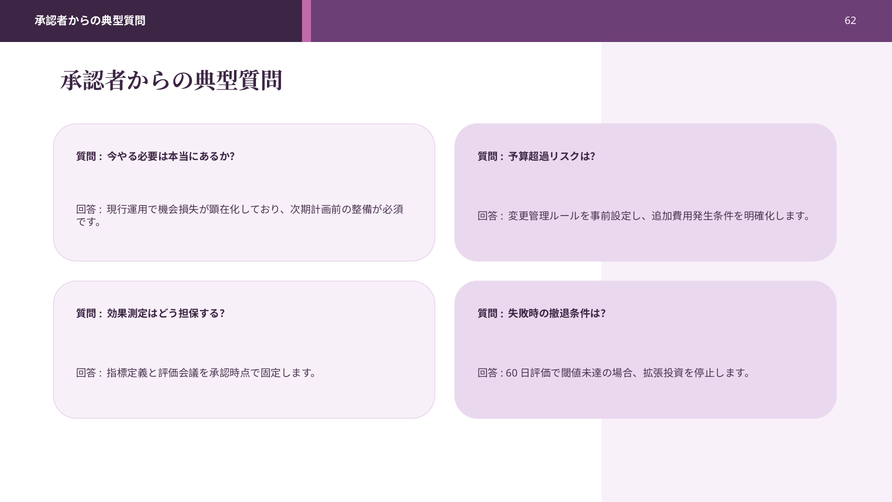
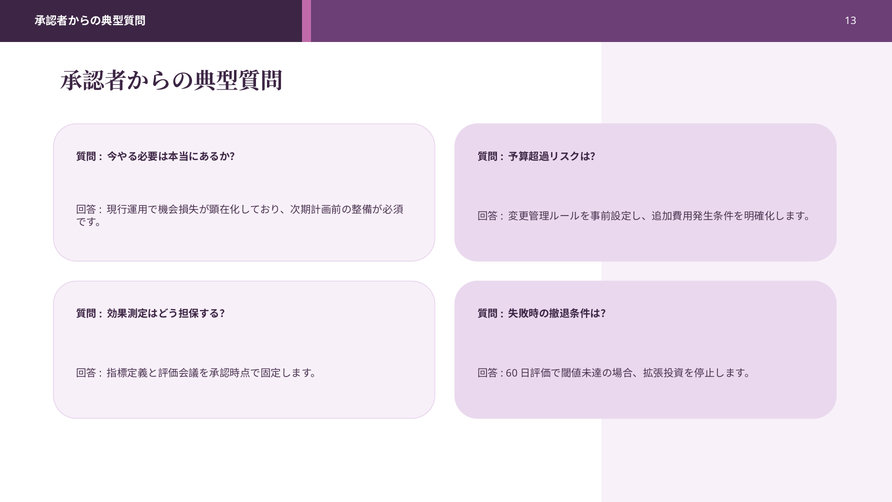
62: 62 -> 13
